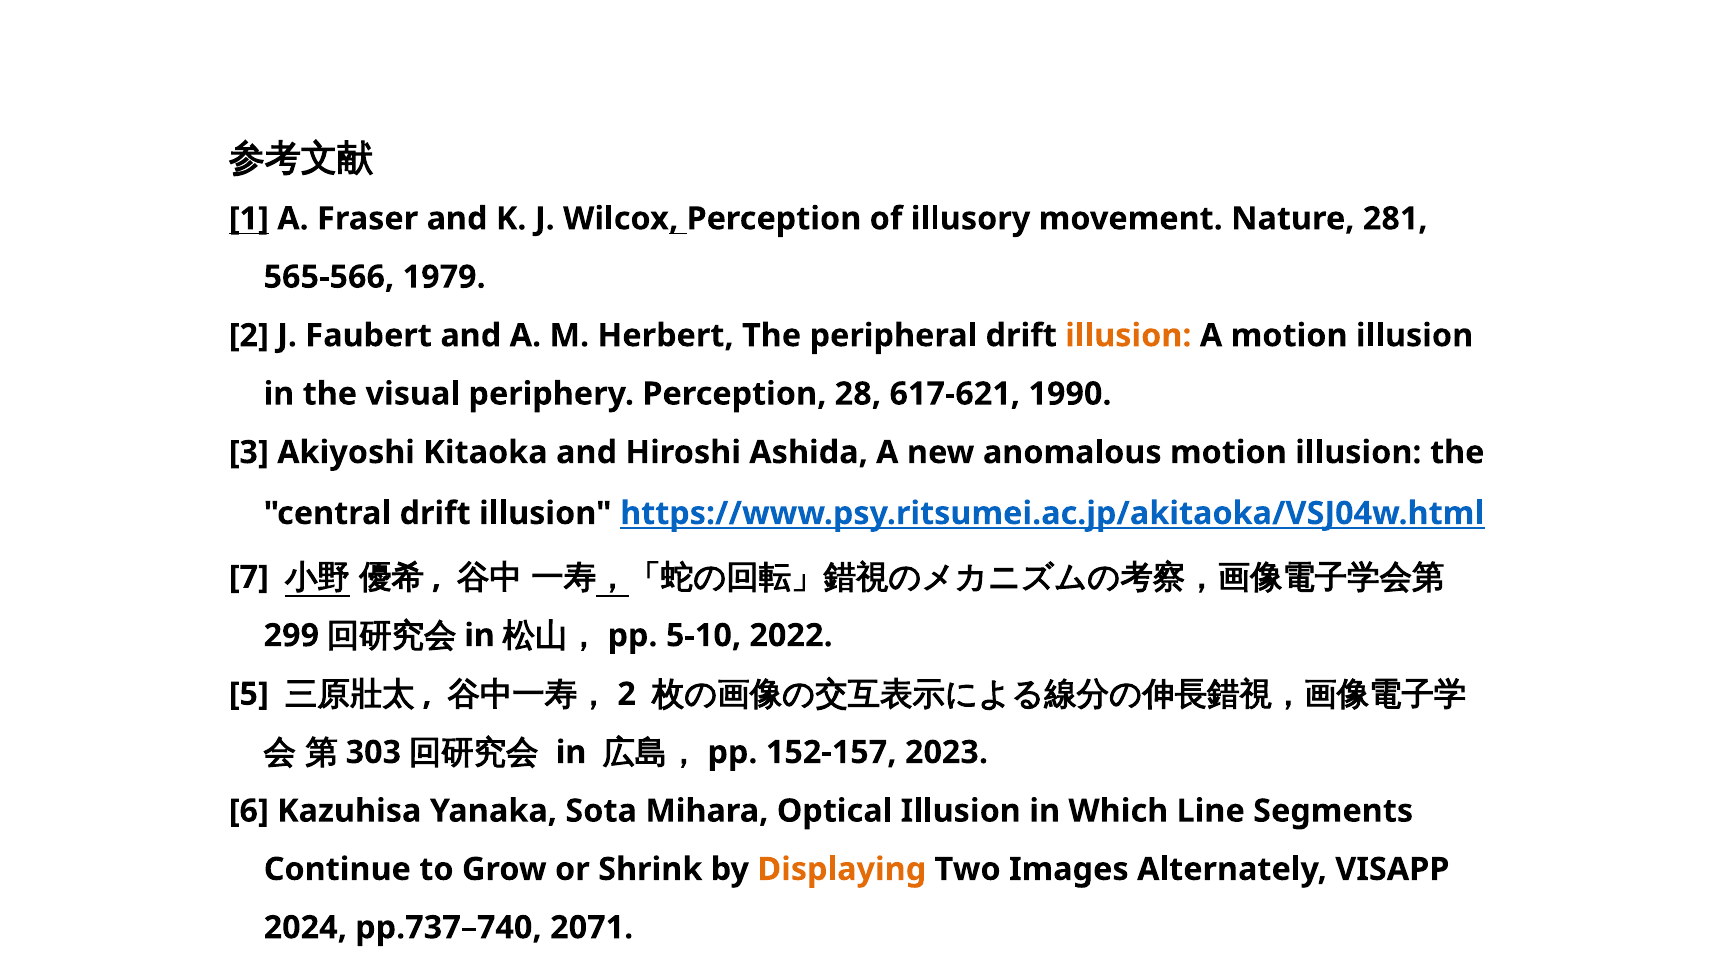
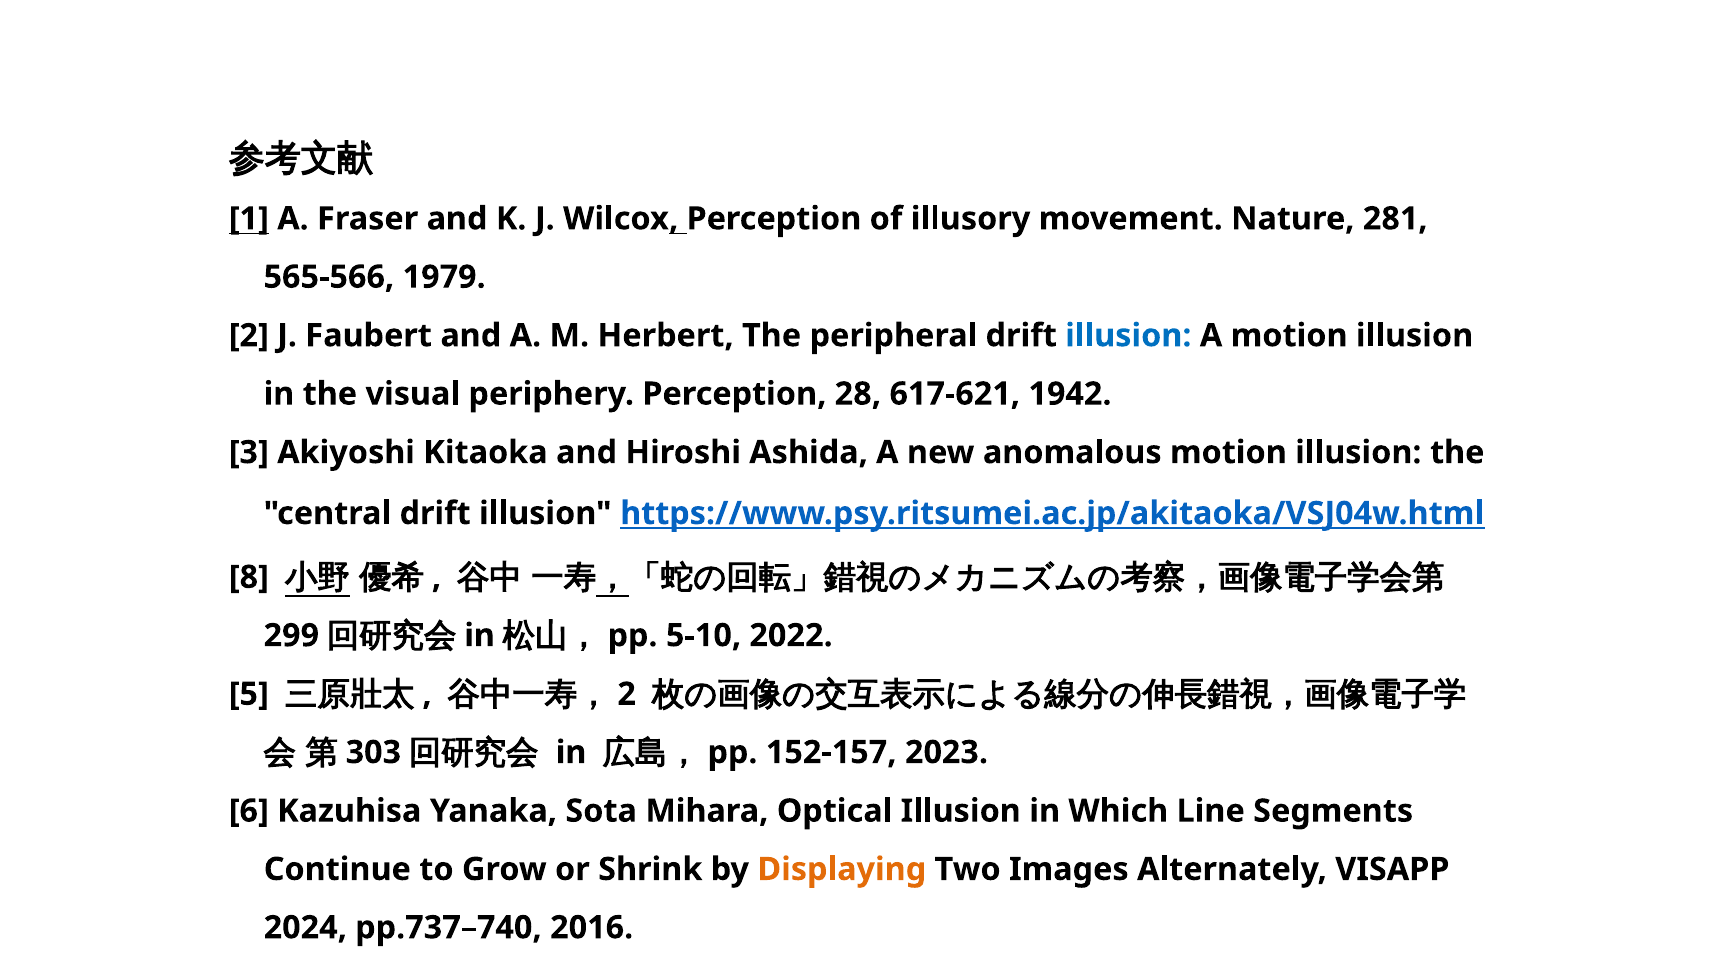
illusion at (1128, 336) colour: orange -> blue
1990: 1990 -> 1942
7: 7 -> 8
2071: 2071 -> 2016
